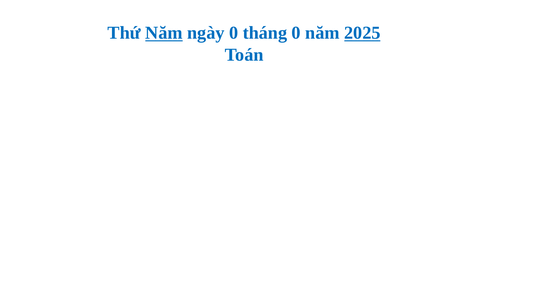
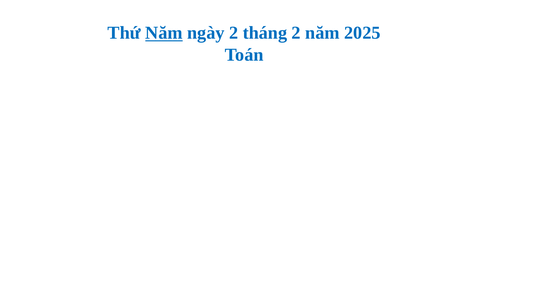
ngày 0: 0 -> 2
tháng 0: 0 -> 2
2025 underline: present -> none
